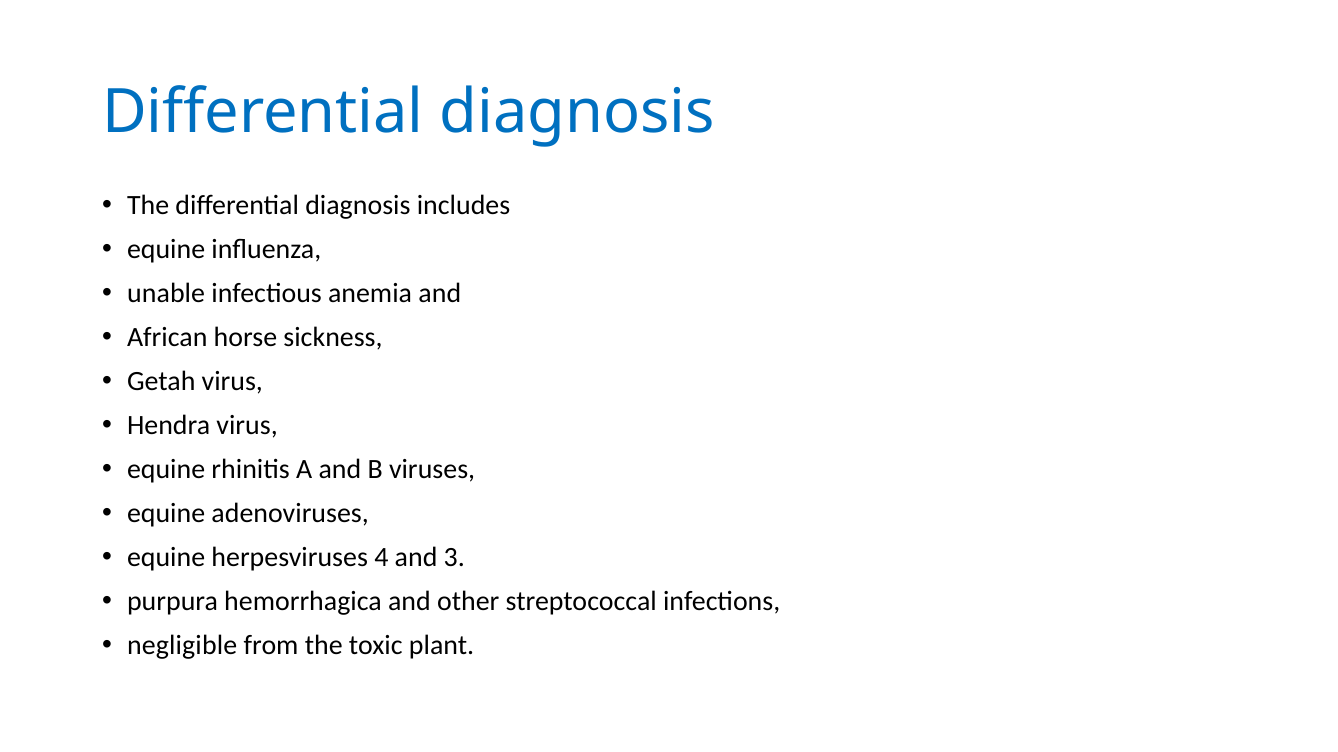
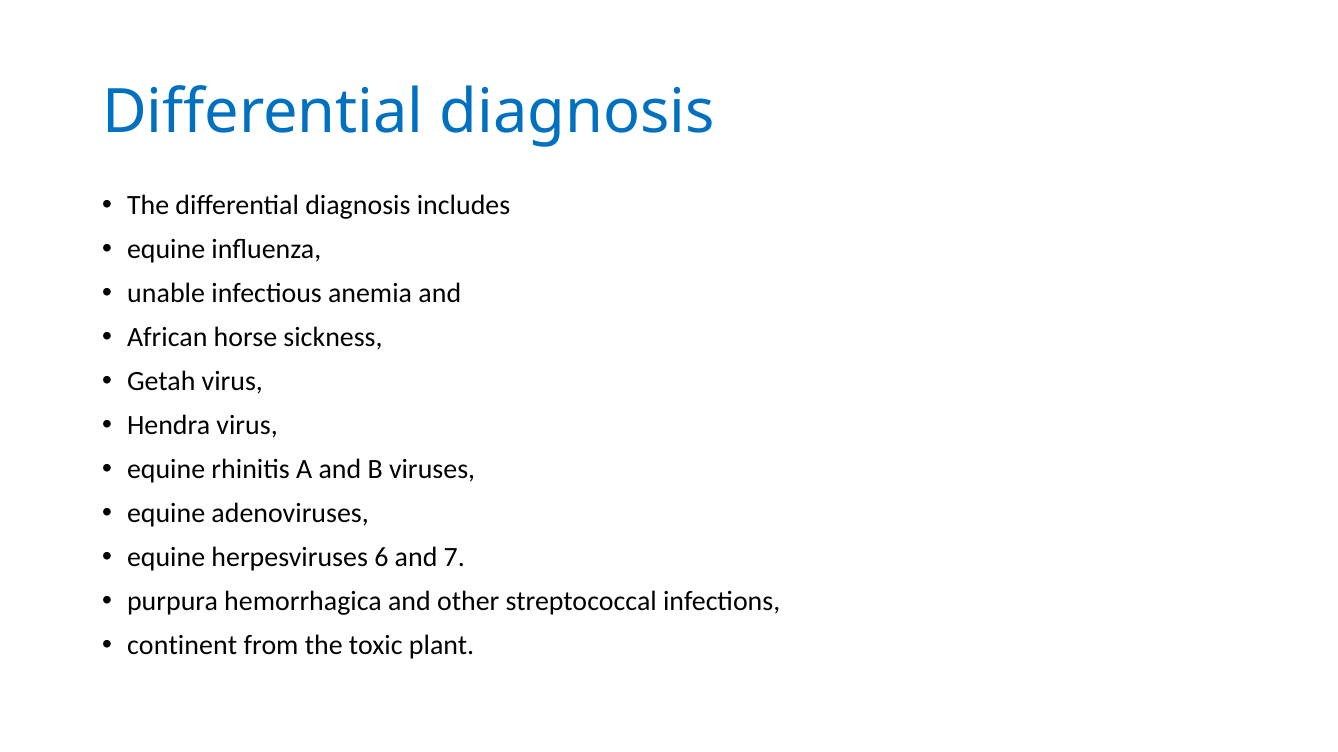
4: 4 -> 6
3: 3 -> 7
negligible: negligible -> continent
